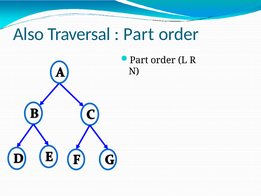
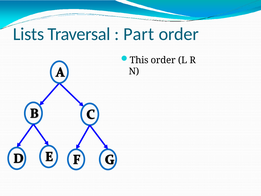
Also: Also -> Lists
Part at (139, 60): Part -> This
